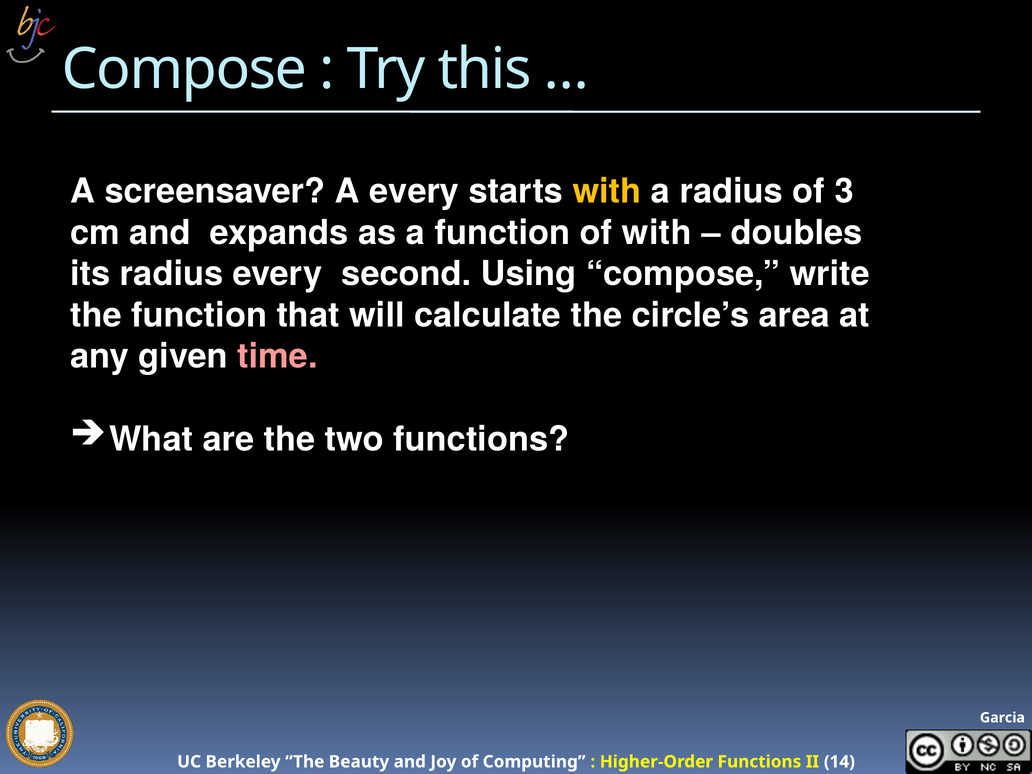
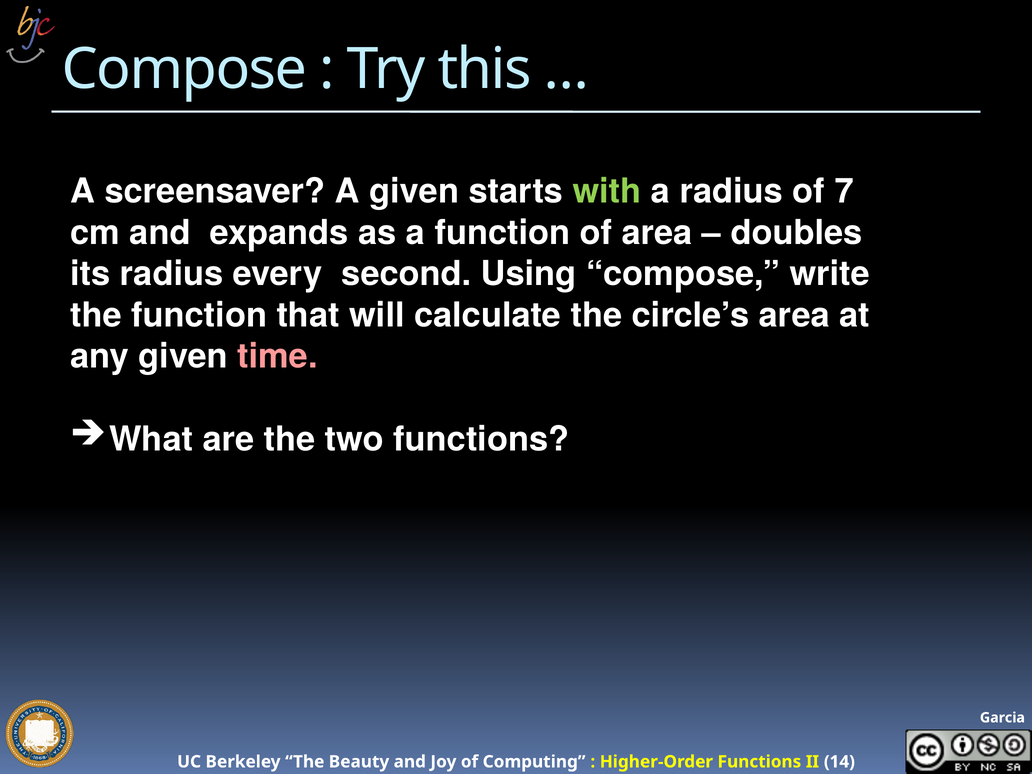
A every: every -> given
with at (607, 192) colour: yellow -> light green
3: 3 -> 7
of with: with -> area
